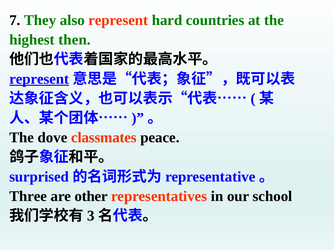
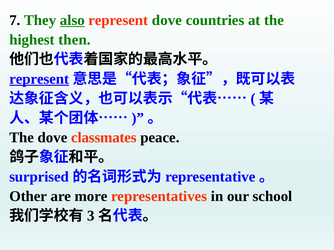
also underline: none -> present
represent hard: hard -> dove
Three: Three -> Other
other: other -> more
